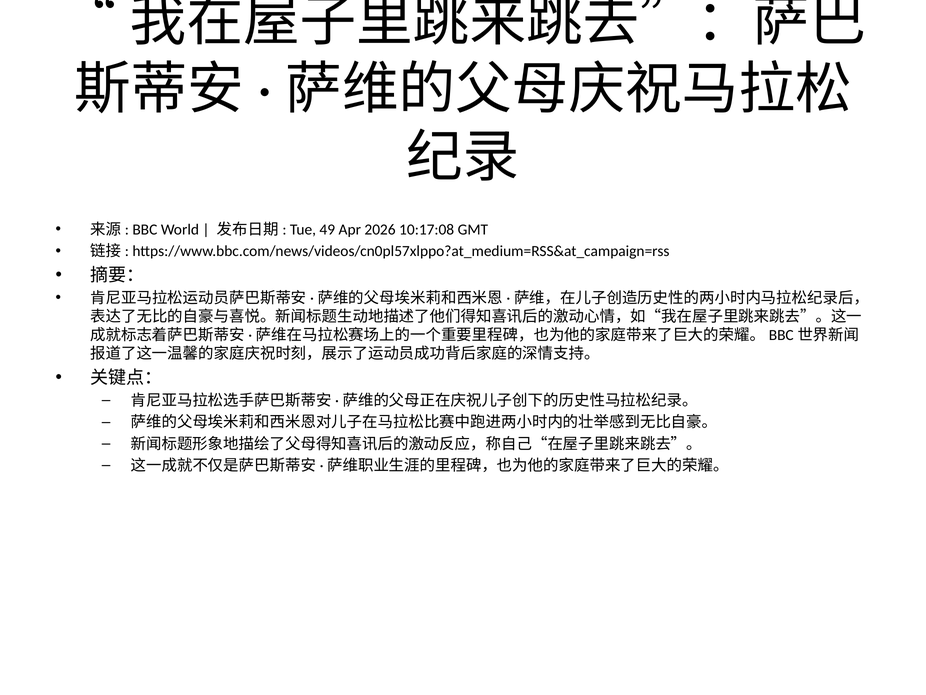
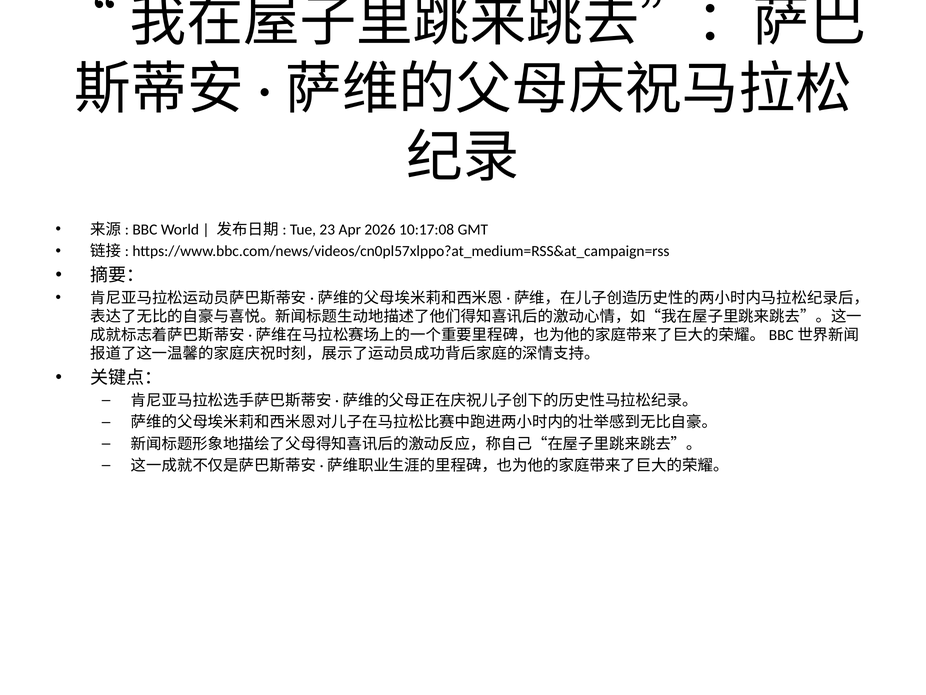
49: 49 -> 23
